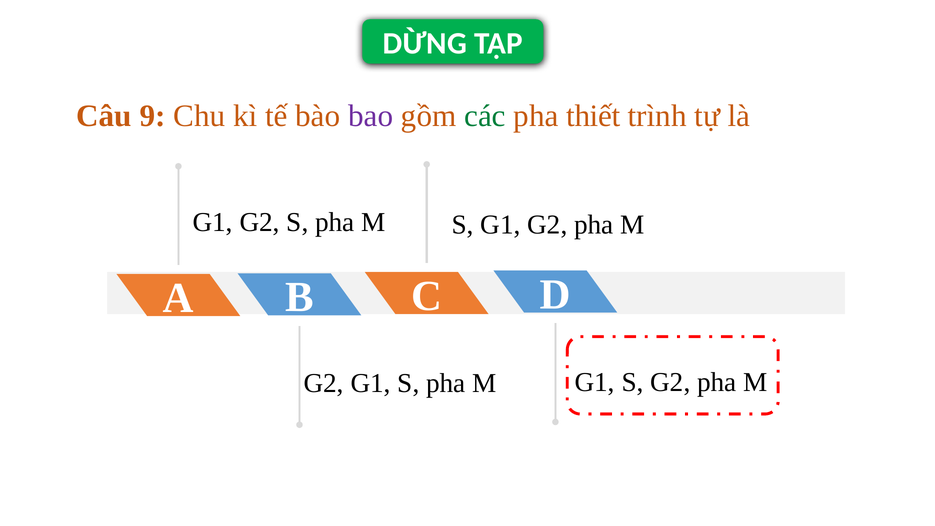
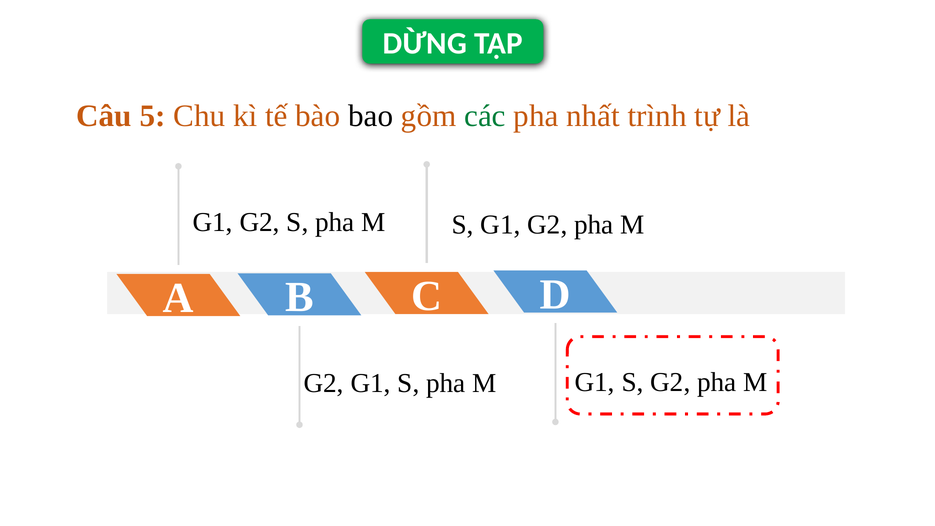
9: 9 -> 5
bao colour: purple -> black
thiết: thiết -> nhất
